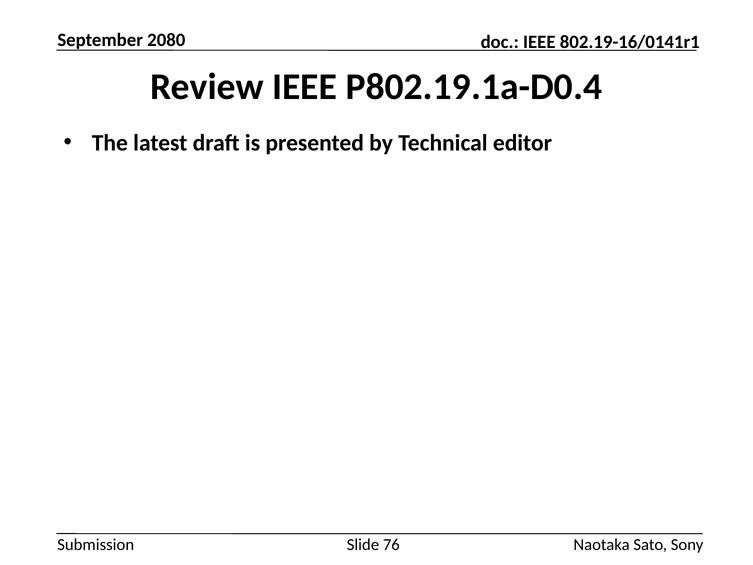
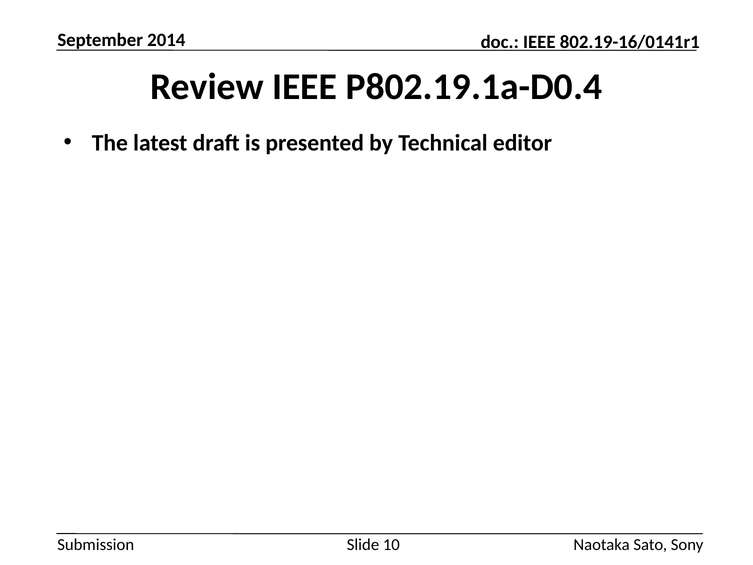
2080: 2080 -> 2014
76: 76 -> 10
